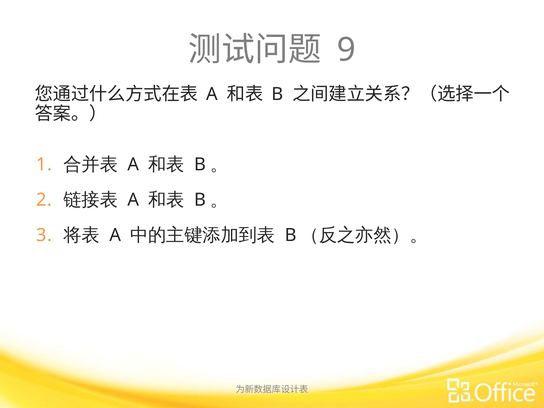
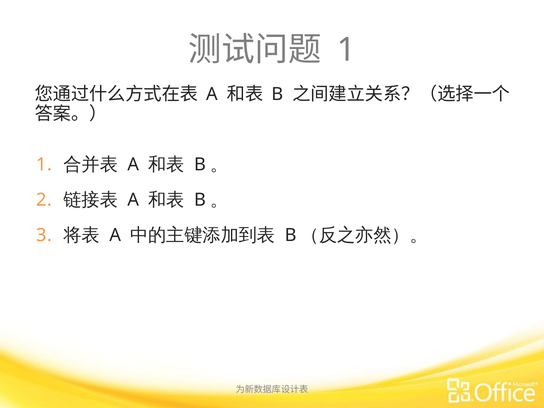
9 at (346, 50): 9 -> 1
